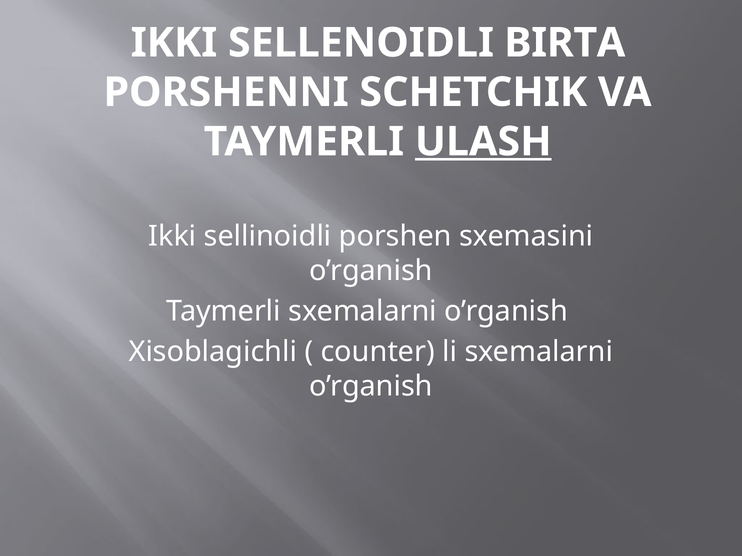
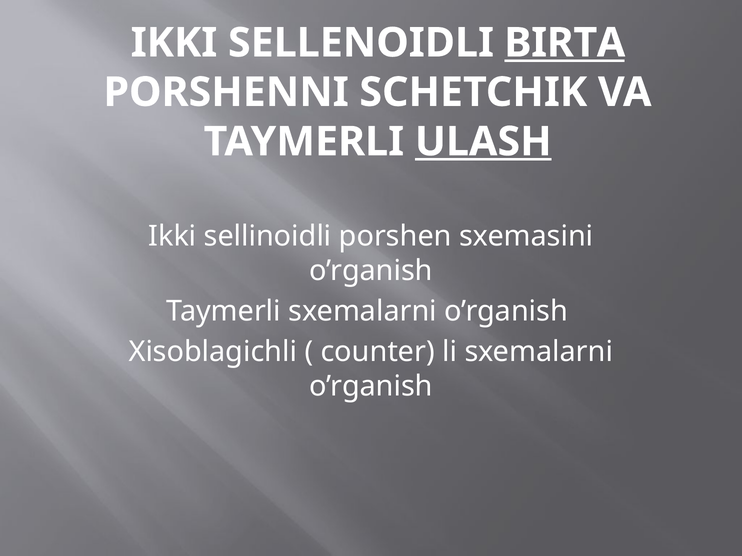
BIRTA underline: none -> present
